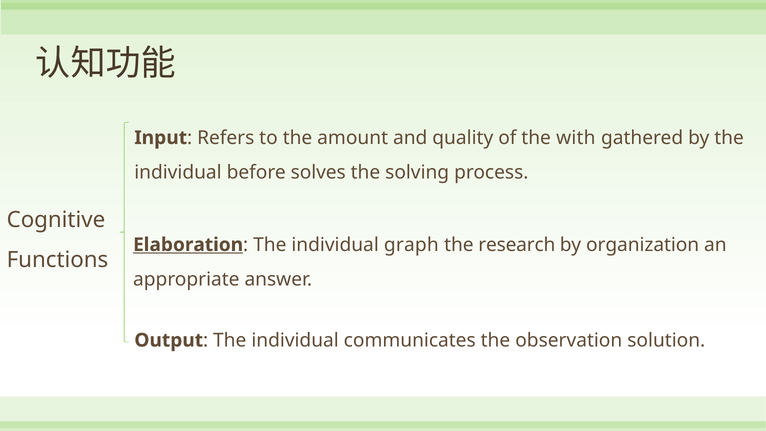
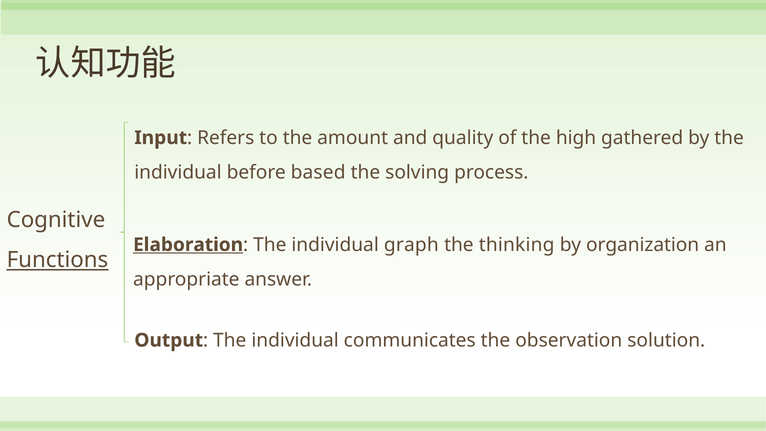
with: with -> high
solves: solves -> based
research: research -> thinking
Functions underline: none -> present
